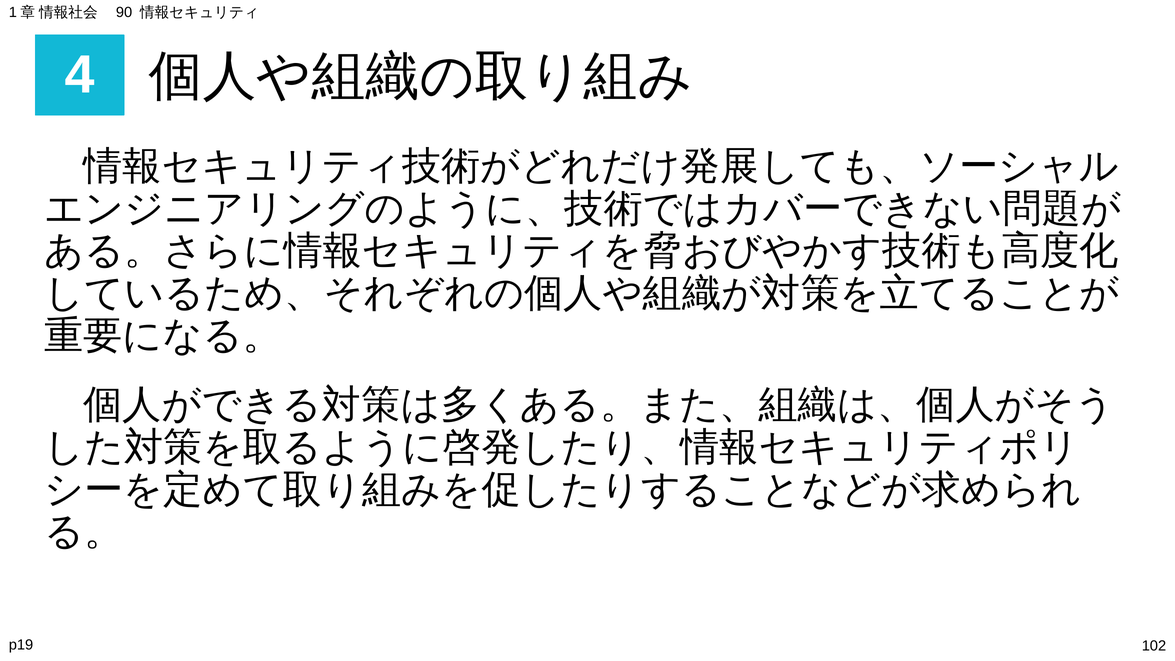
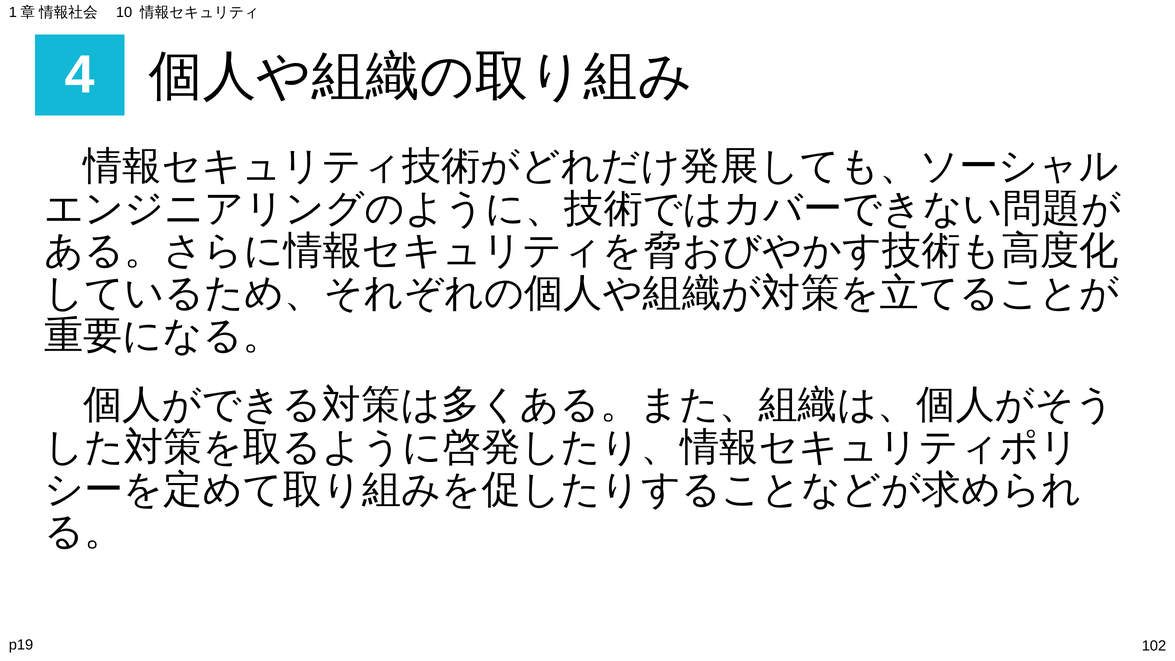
90: 90 -> 10
